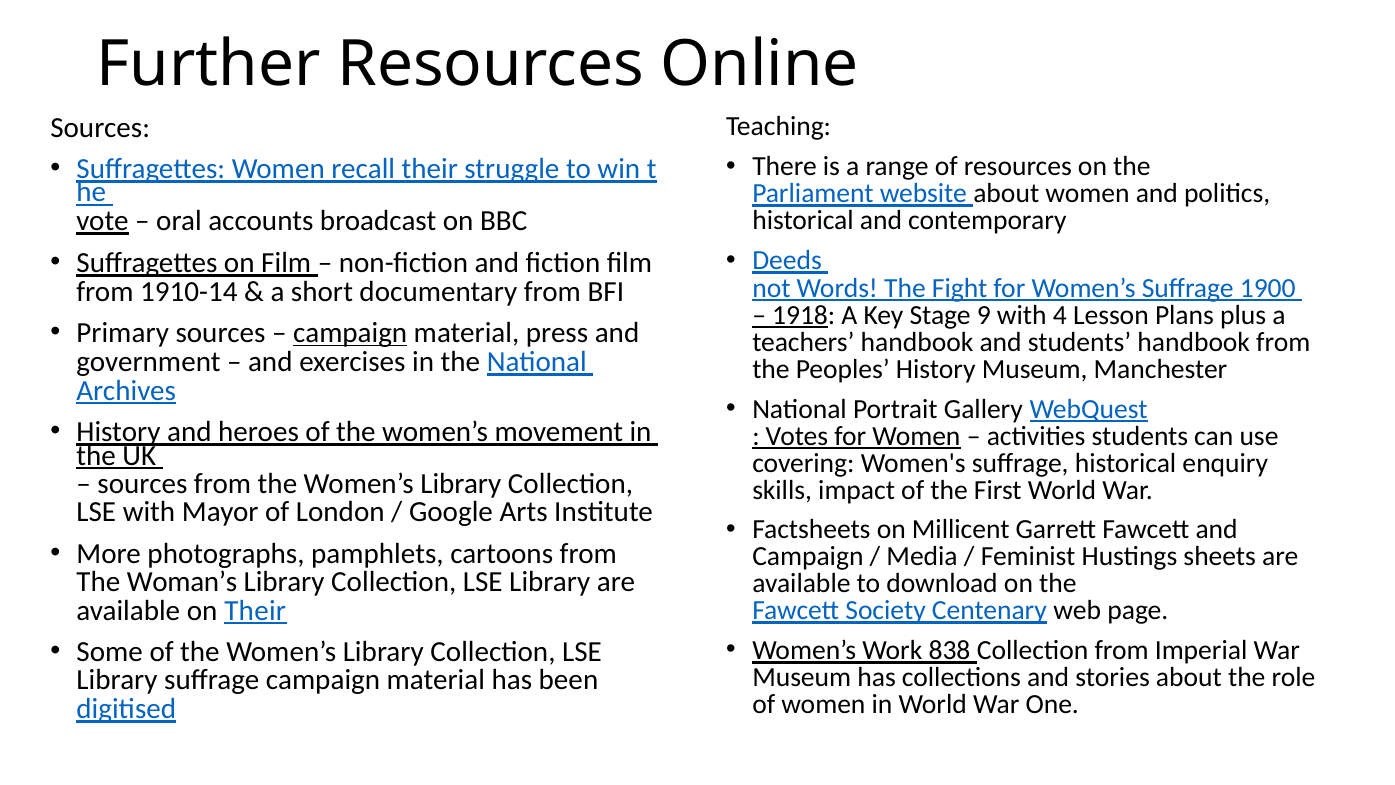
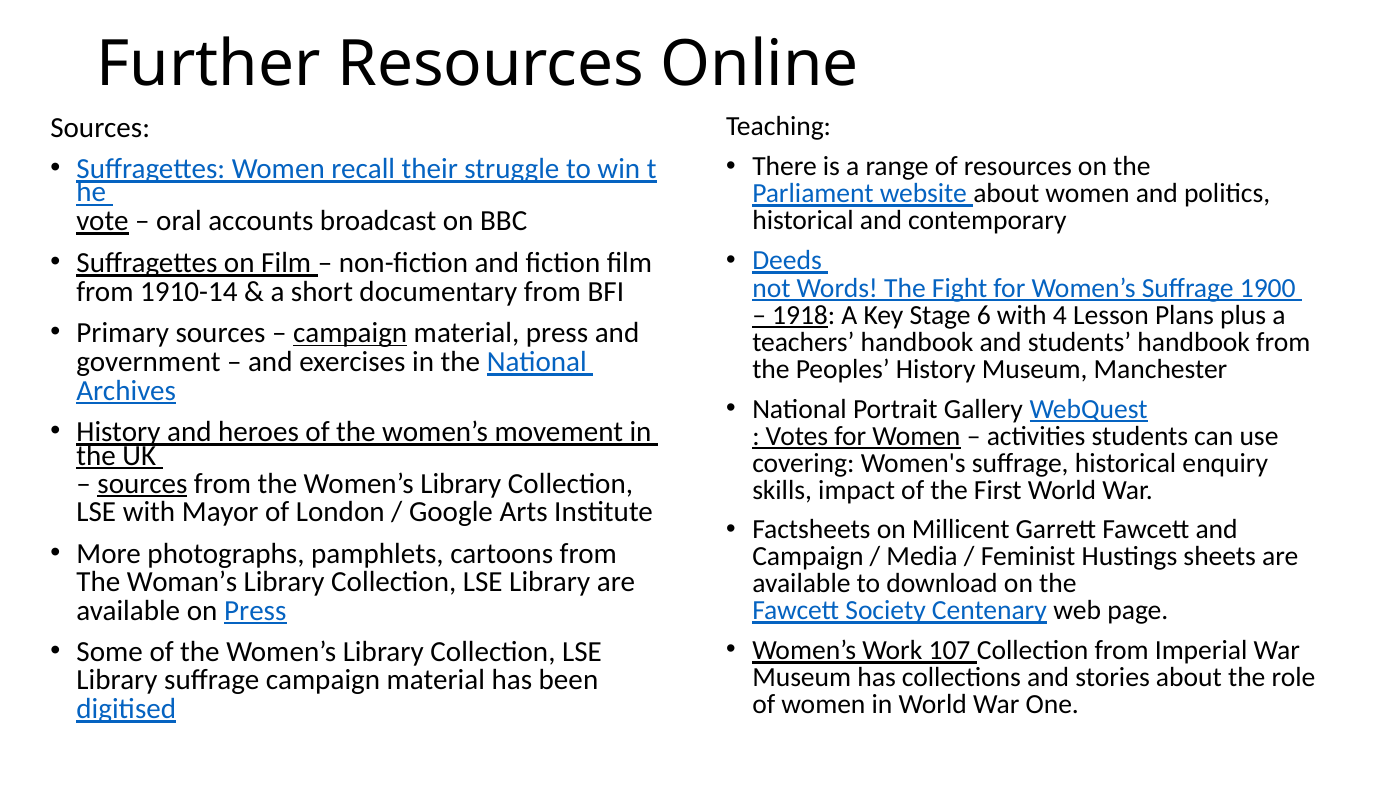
9: 9 -> 6
sources at (142, 484) underline: none -> present
on Their: Their -> Press
838: 838 -> 107
